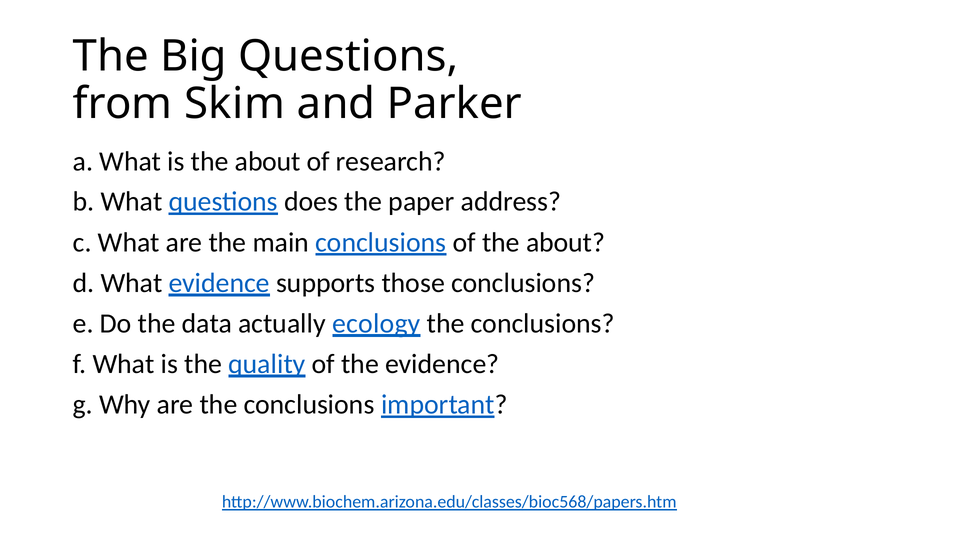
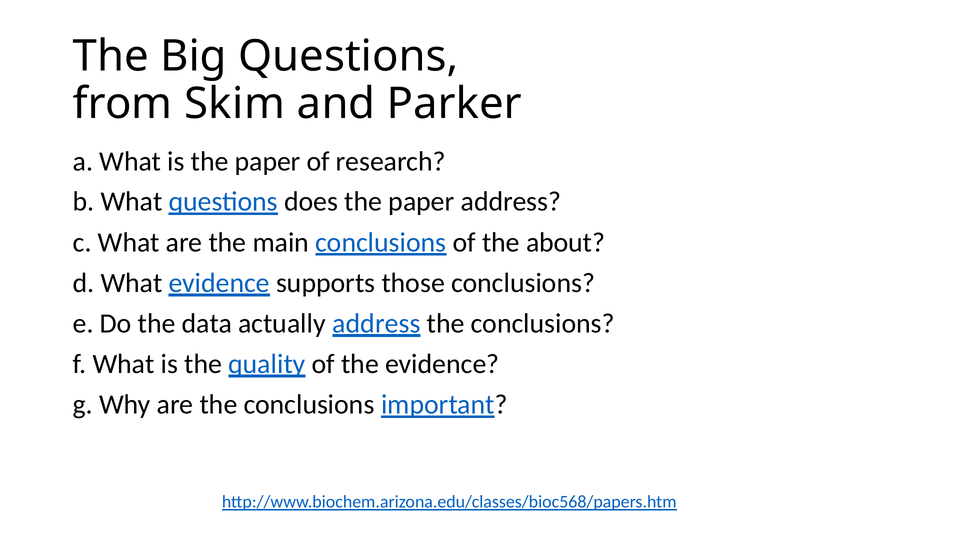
is the about: about -> paper
actually ecology: ecology -> address
